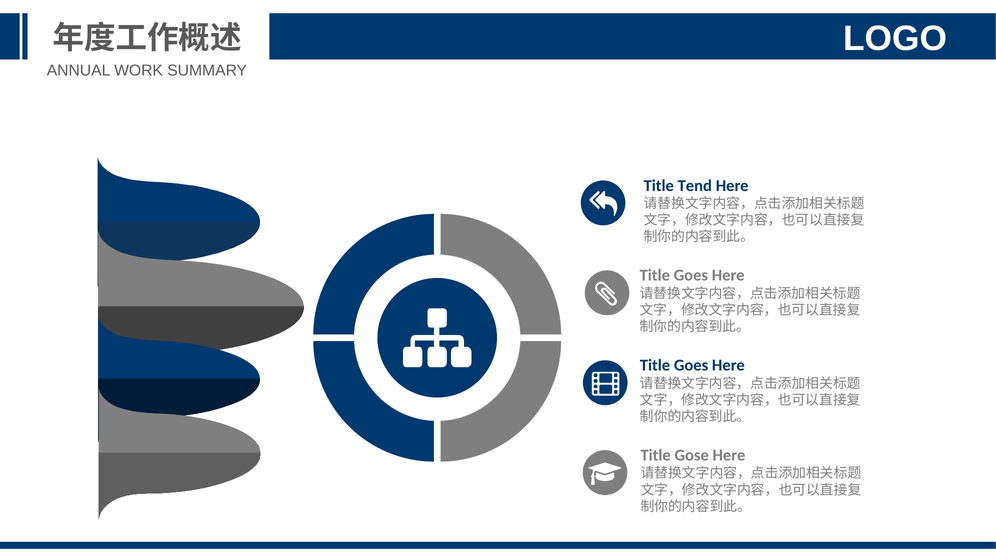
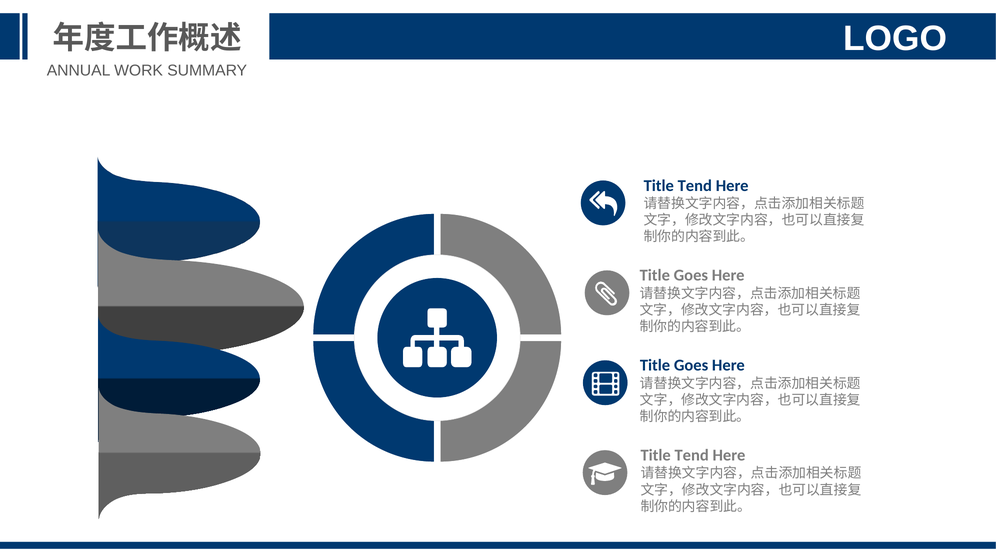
Gose at (692, 456): Gose -> Tend
